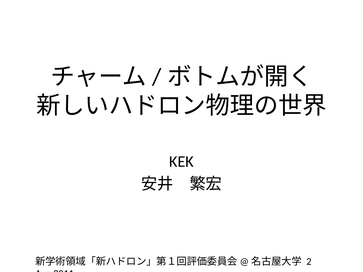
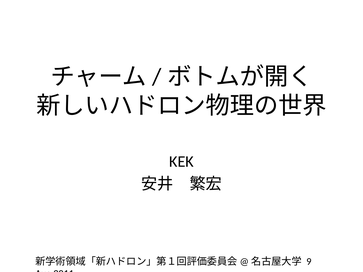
2: 2 -> 9
